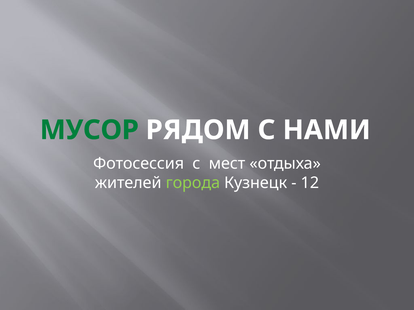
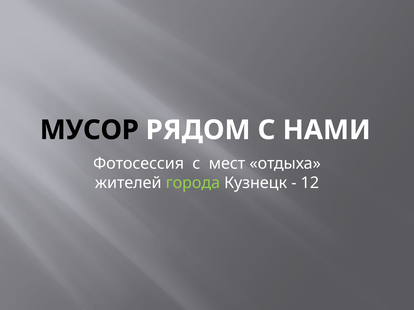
МУСОР colour: green -> black
